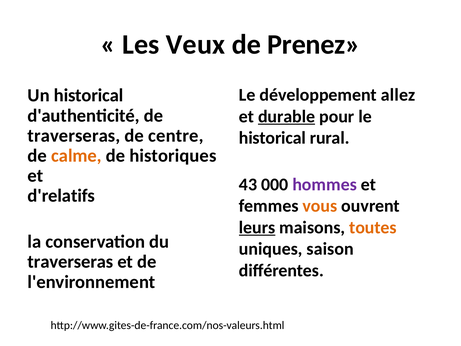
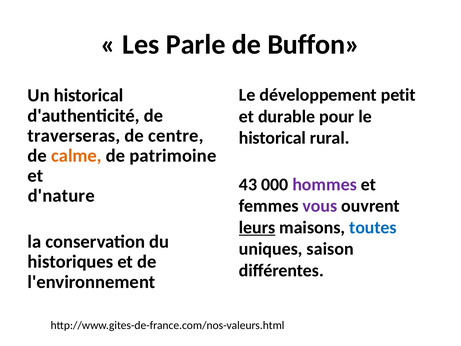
Veux: Veux -> Parle
Prenez: Prenez -> Buffon
allez: allez -> petit
durable underline: present -> none
historiques: historiques -> patrimoine
d'relatifs: d'relatifs -> d'nature
vous colour: orange -> purple
toutes colour: orange -> blue
traverseras at (70, 262): traverseras -> historiques
